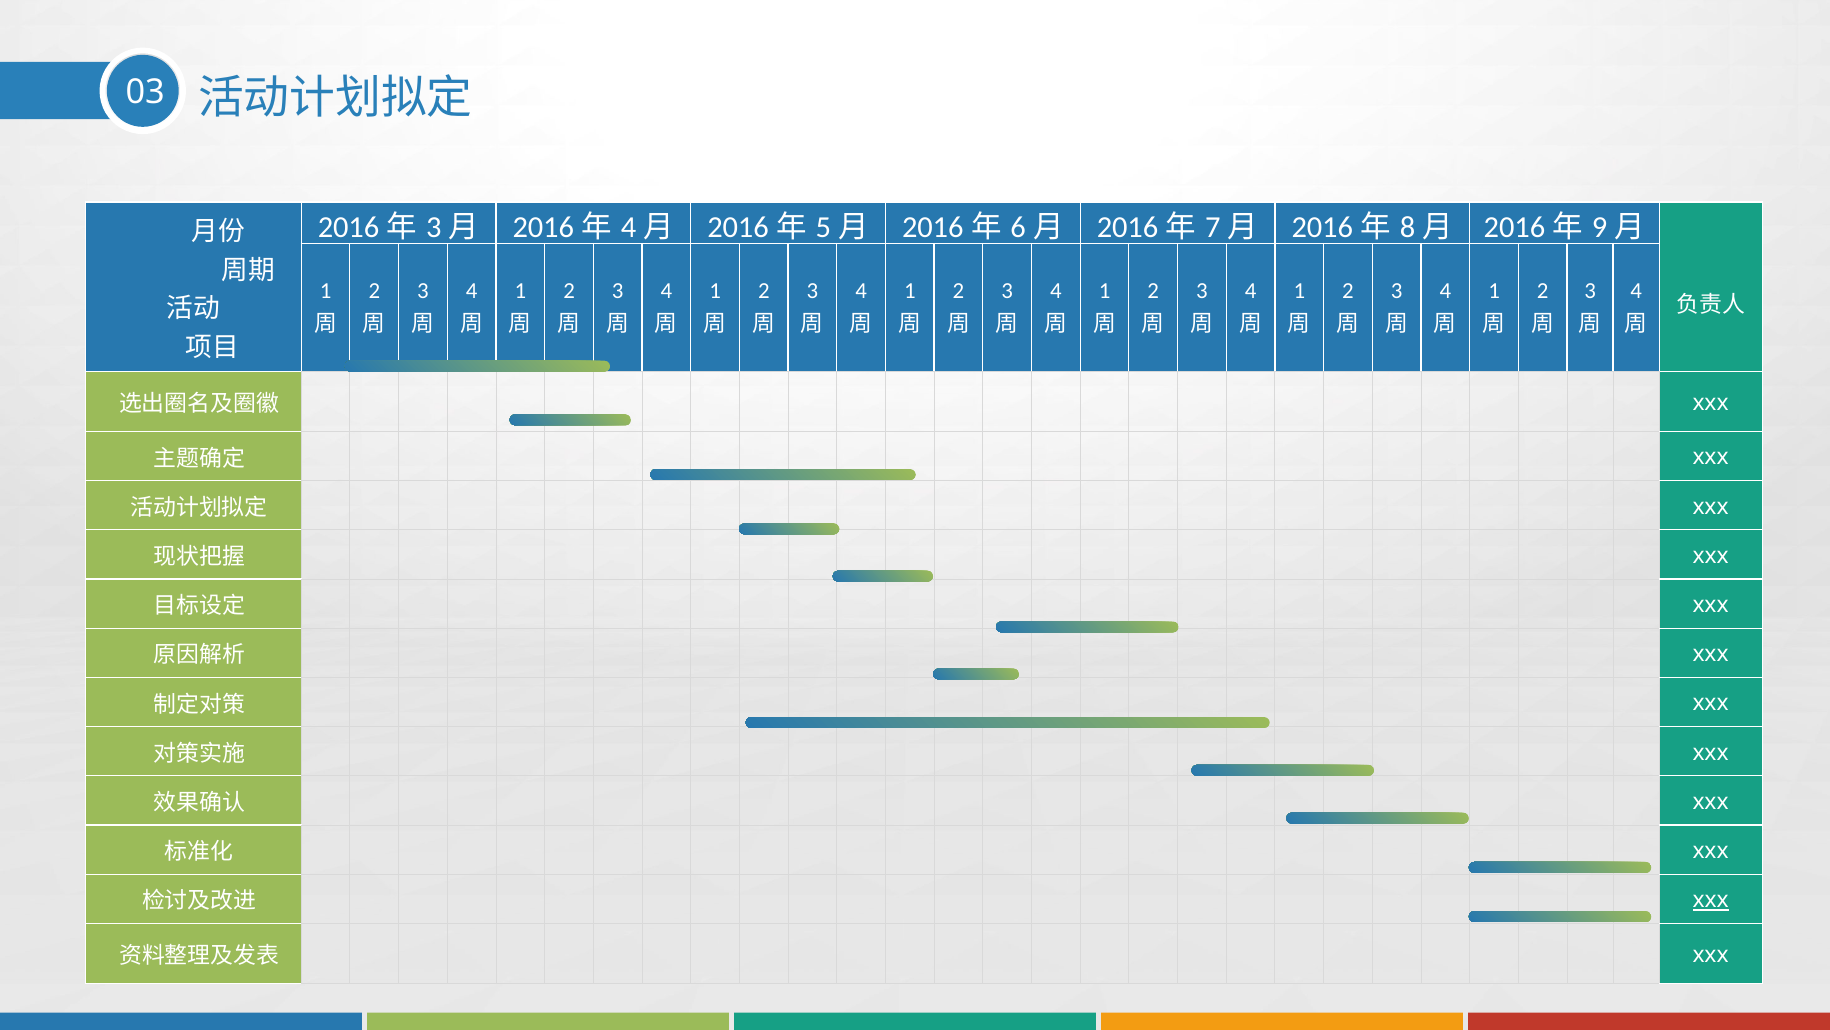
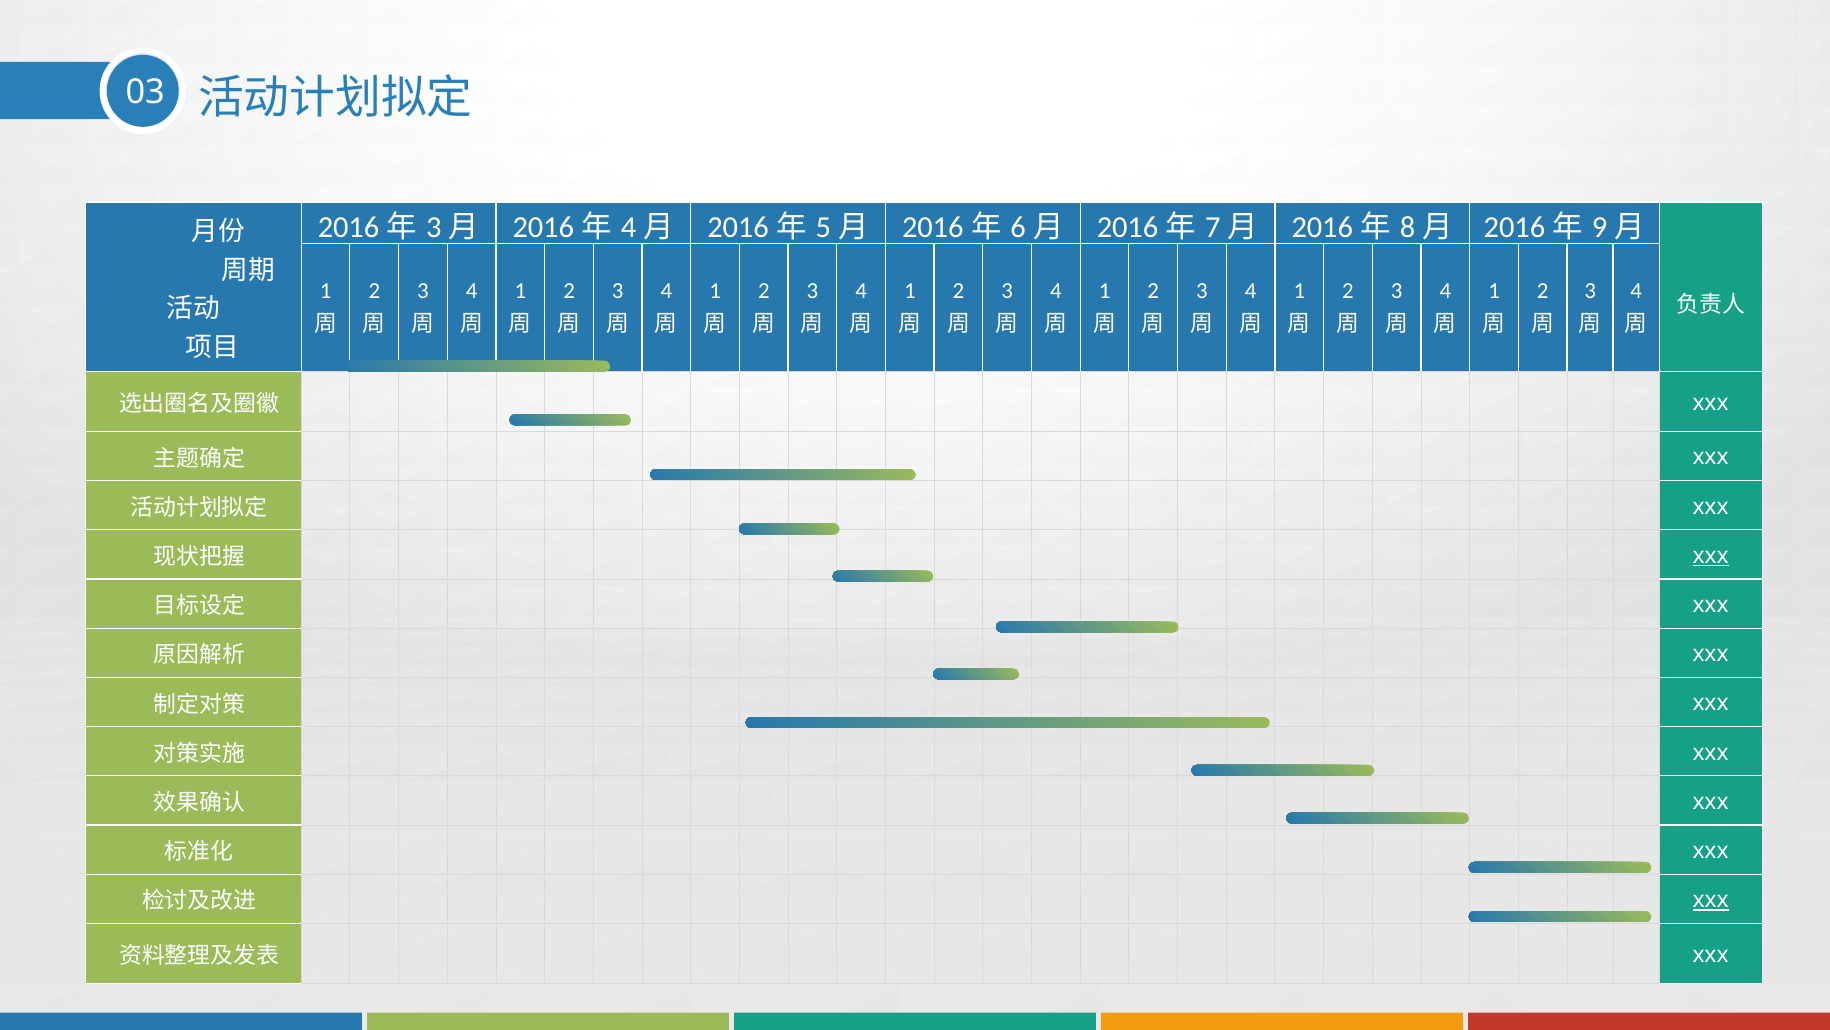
xxx at (1711, 556) underline: none -> present
